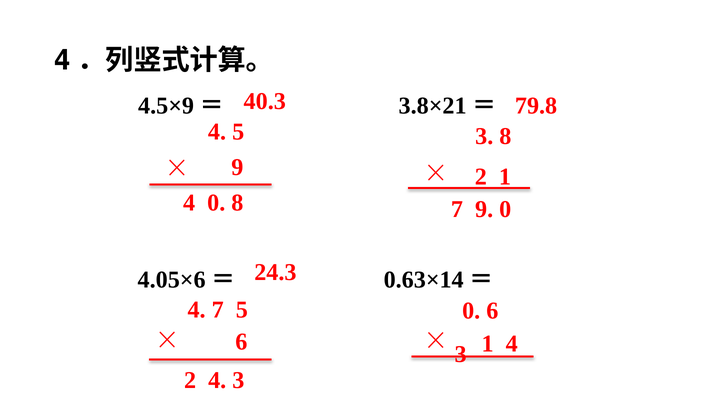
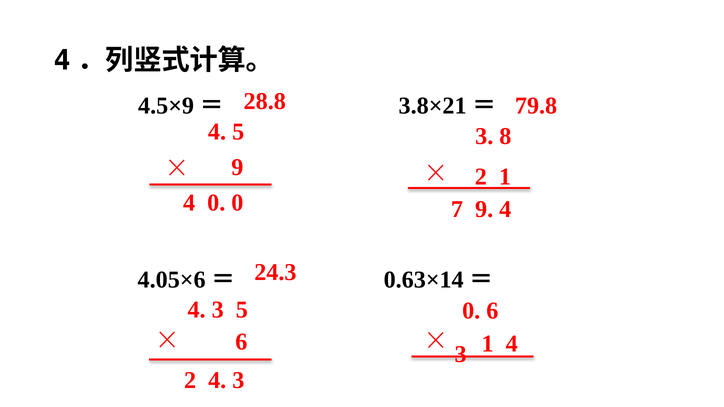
40.3: 40.3 -> 28.8
0 8: 8 -> 0
7 9 0: 0 -> 4
7 at (218, 310): 7 -> 3
